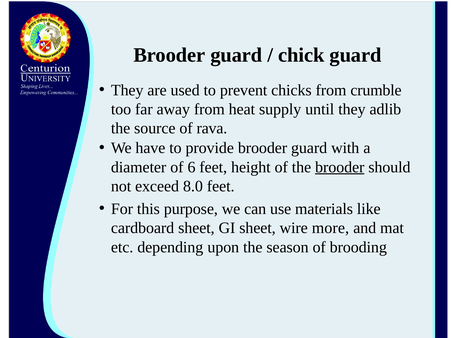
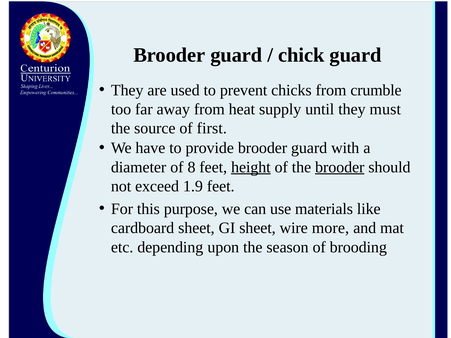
adlib: adlib -> must
rava: rava -> first
6: 6 -> 8
height underline: none -> present
8.0: 8.0 -> 1.9
